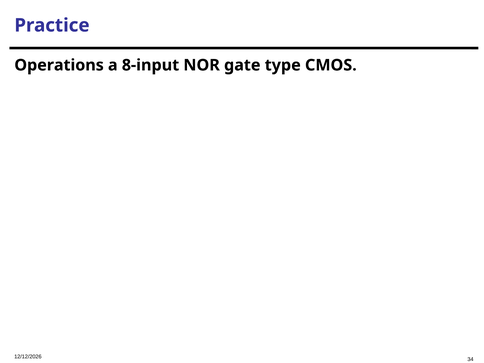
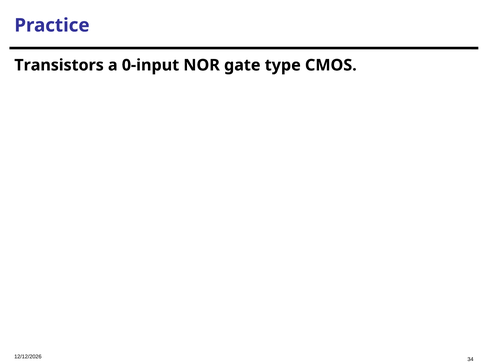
Operations: Operations -> Transistors
8-input: 8-input -> 0-input
